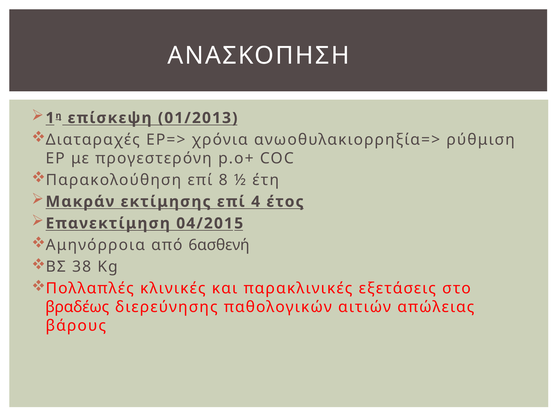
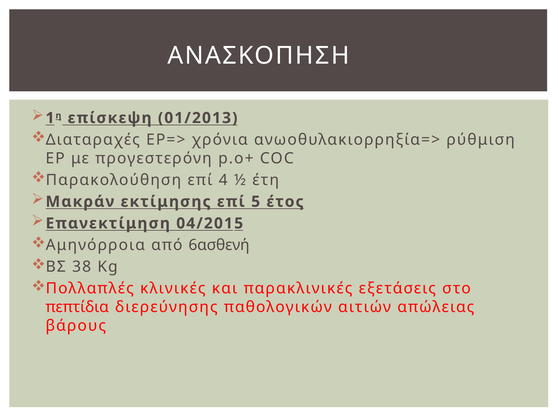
8: 8 -> 4
4: 4 -> 5
βραδέως: βραδέως -> πεπτίδια
